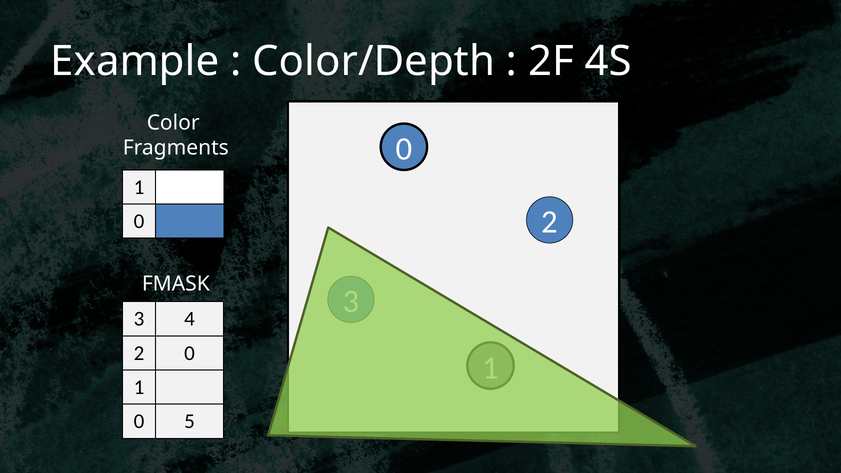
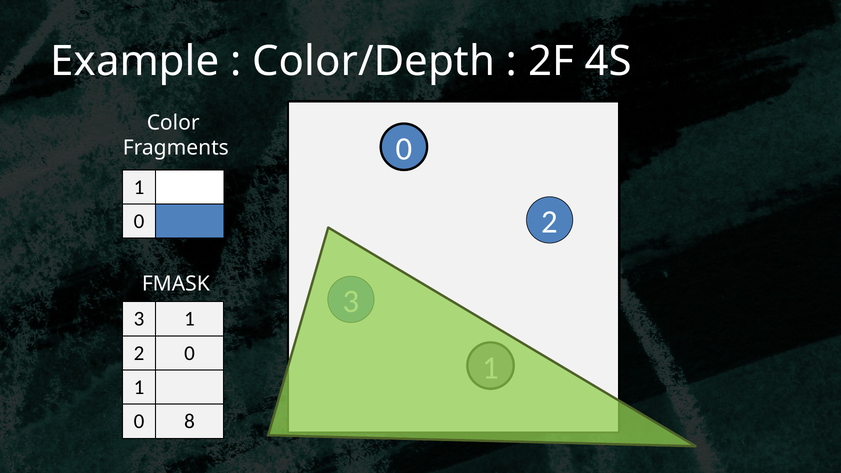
4 at (189, 319): 4 -> 1
5: 5 -> 8
